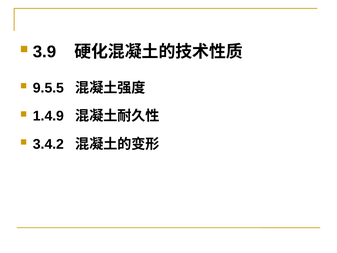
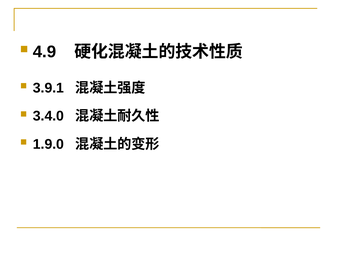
3.9: 3.9 -> 4.9
9.5.5: 9.5.5 -> 3.9.1
1.4.9: 1.4.9 -> 3.4.0
3.4.2: 3.4.2 -> 1.9.0
